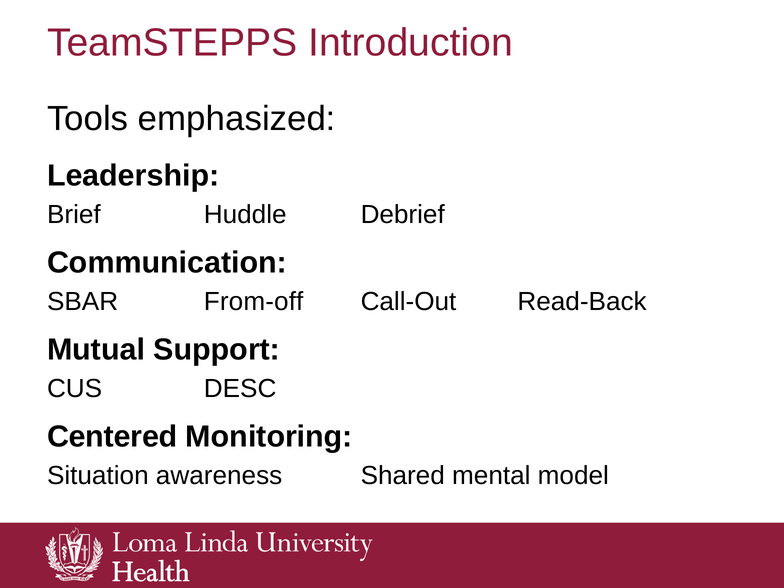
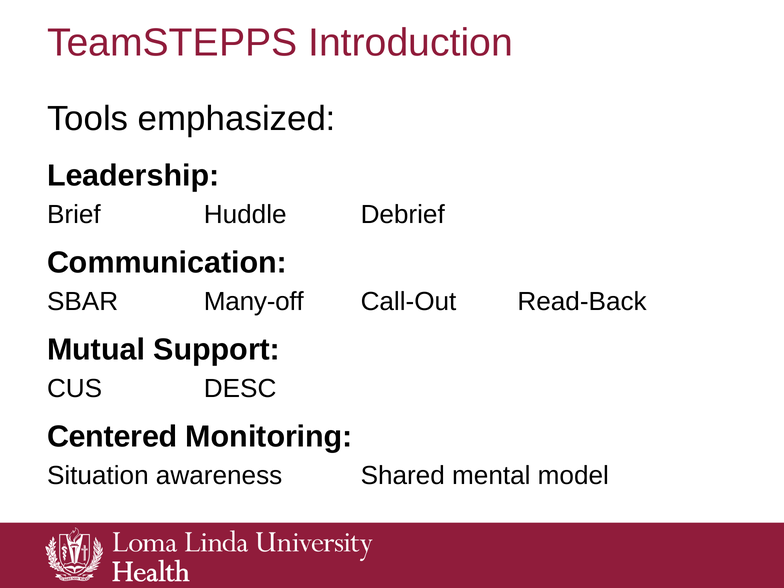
From-off: From-off -> Many-off
